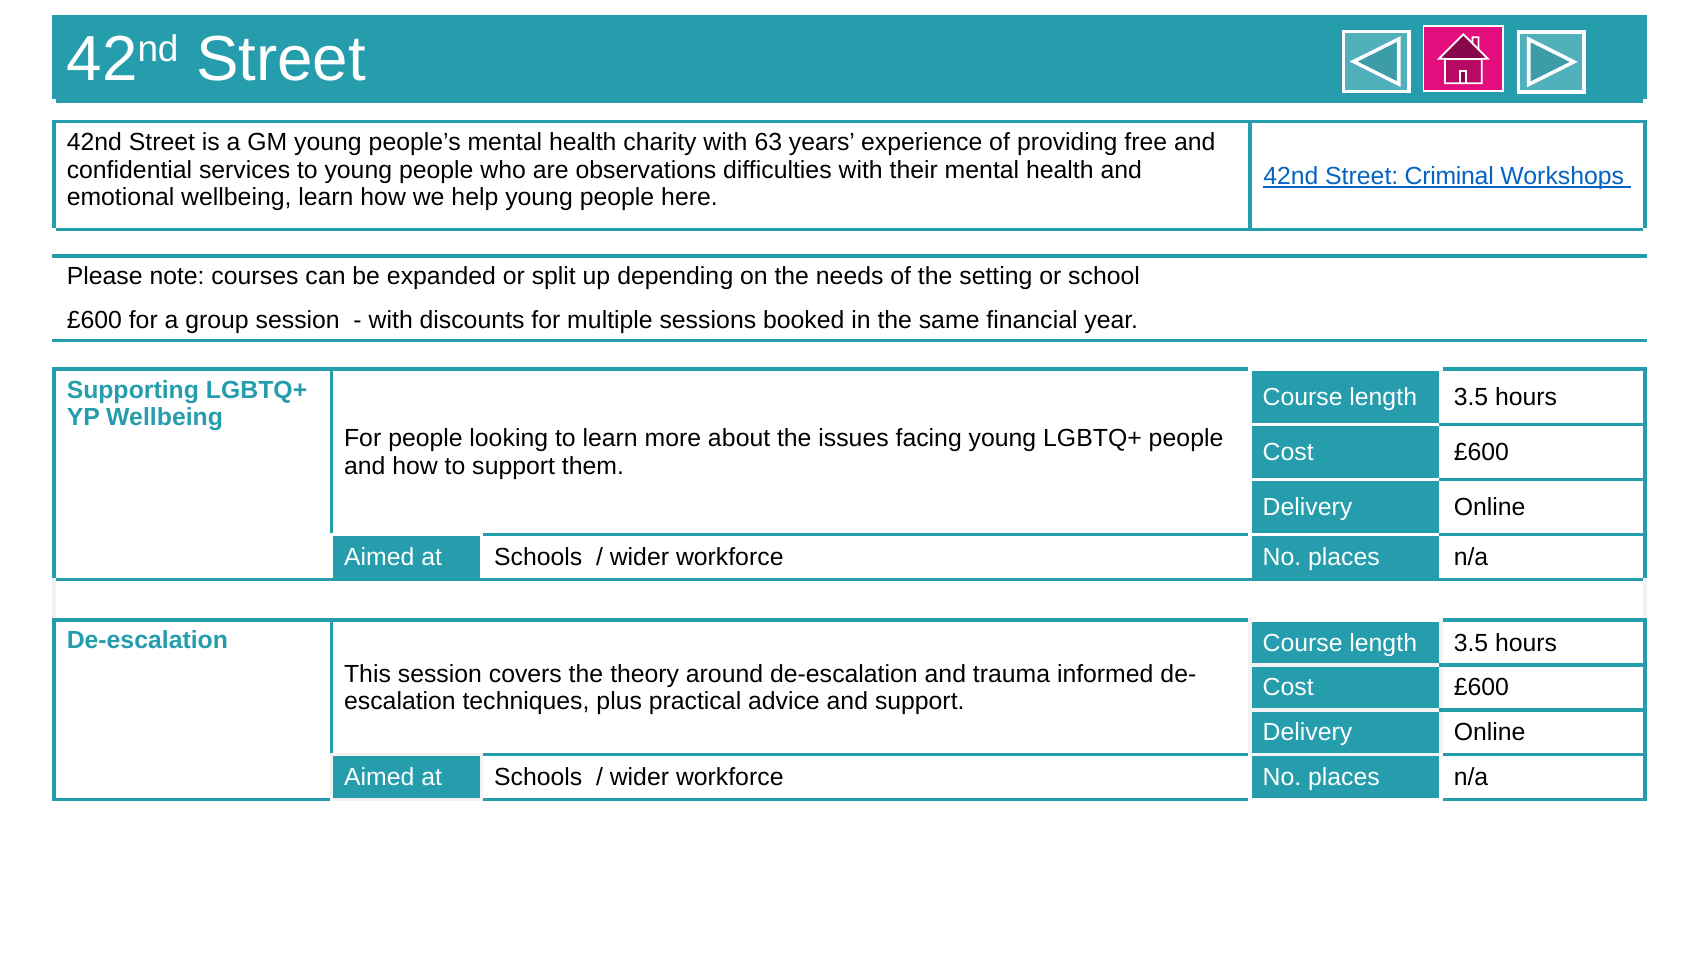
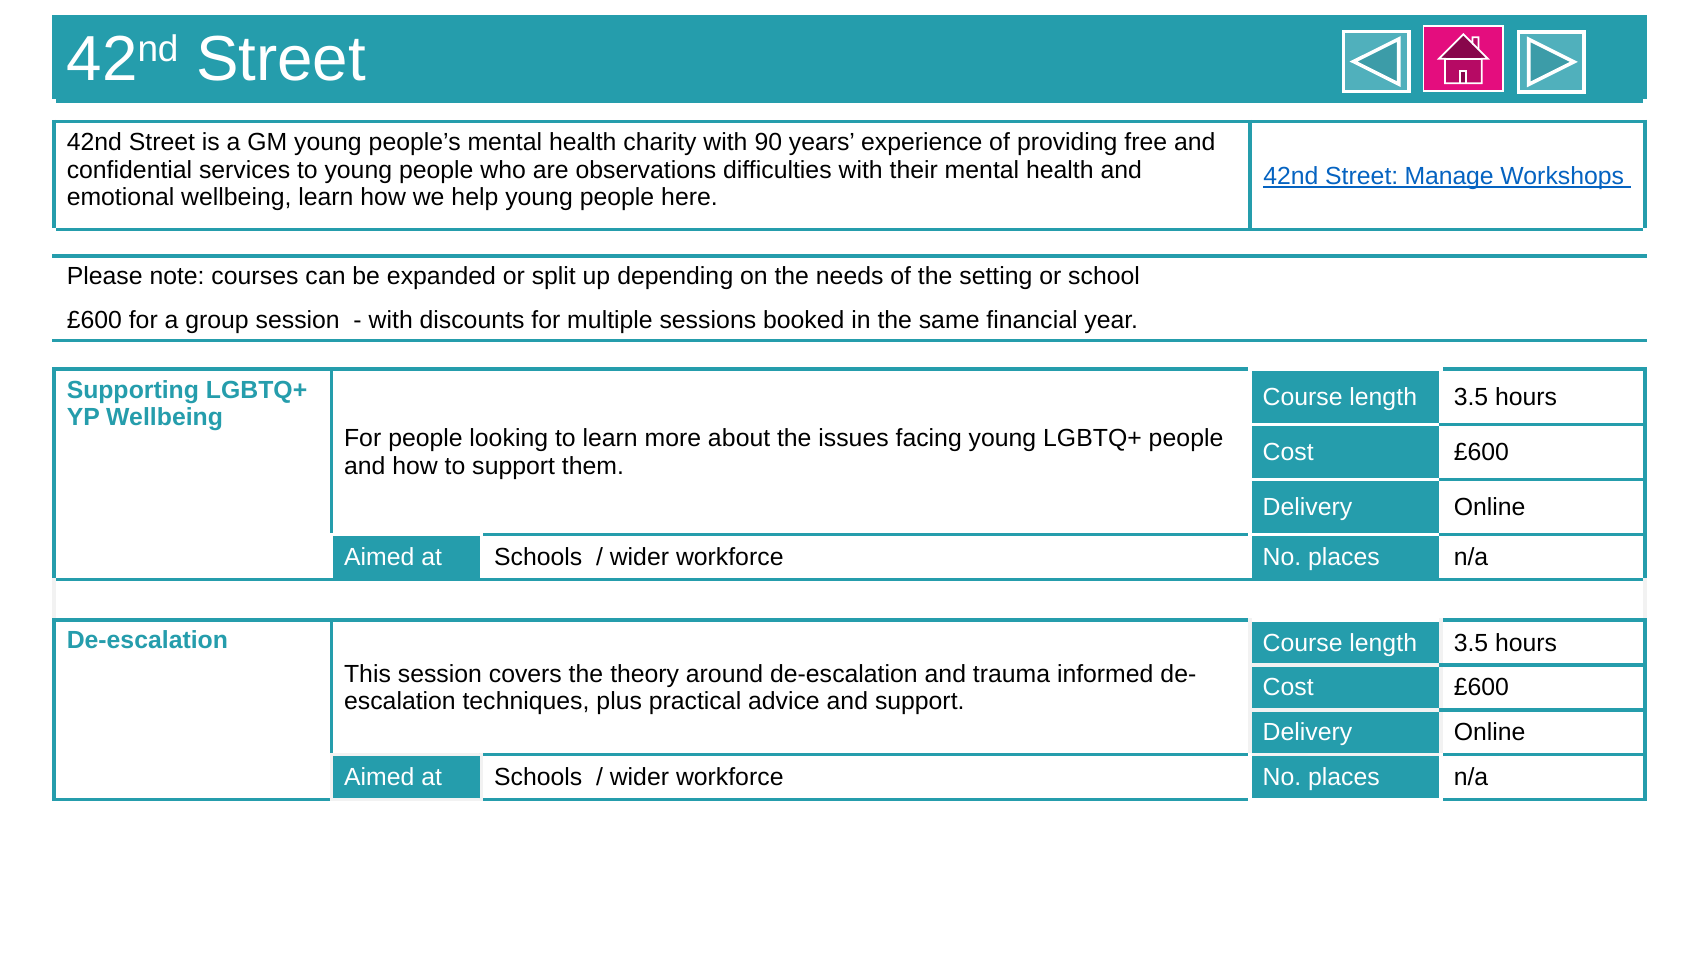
63: 63 -> 90
Criminal: Criminal -> Manage
